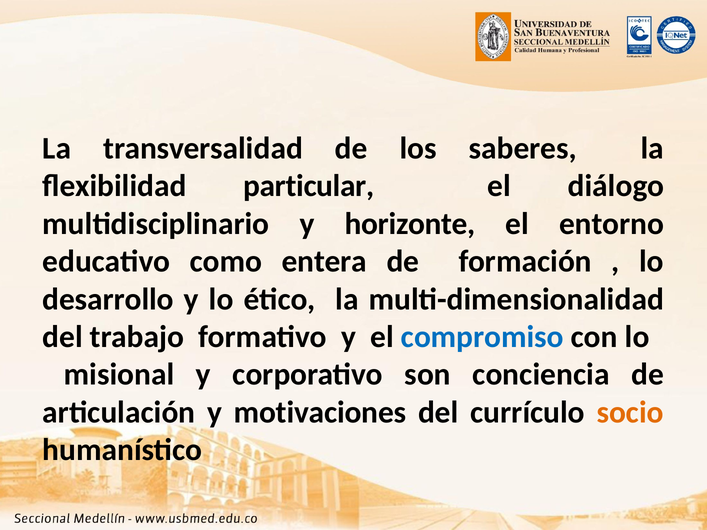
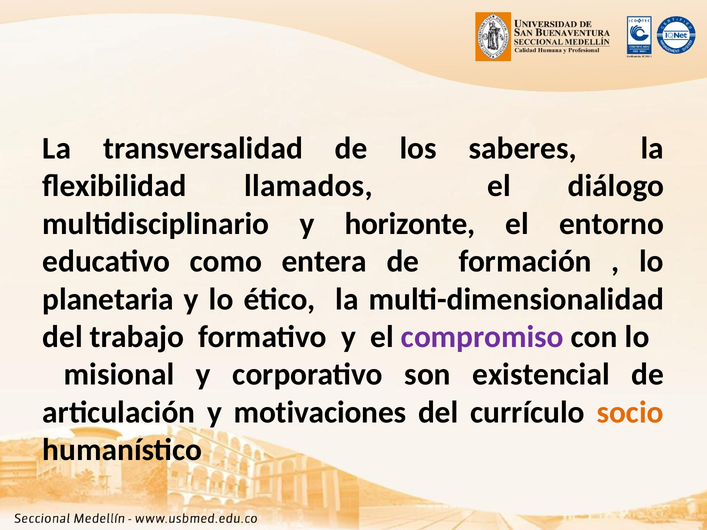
particular: particular -> llamados
desarrollo: desarrollo -> planetaria
compromiso colour: blue -> purple
conciencia: conciencia -> existencial
